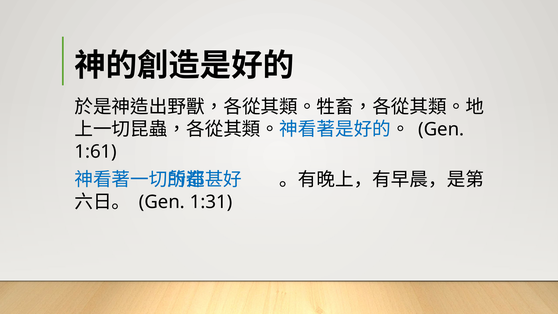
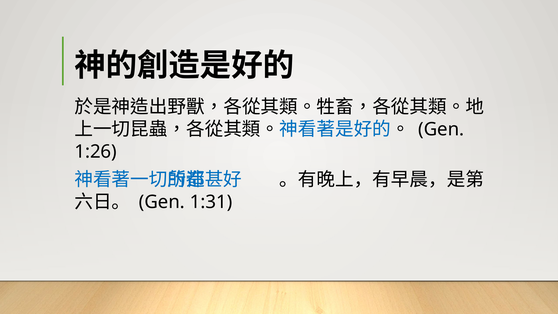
1:61: 1:61 -> 1:26
